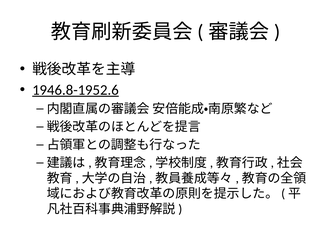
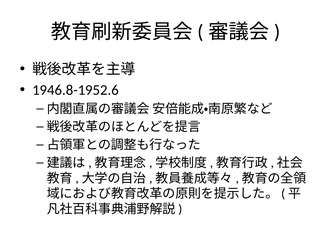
1946.8-1952.6 underline: present -> none
